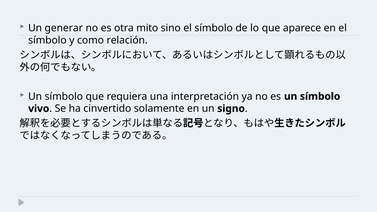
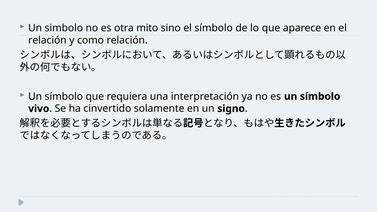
generar: generar -> simbolo
símbolo at (47, 40): símbolo -> relación
